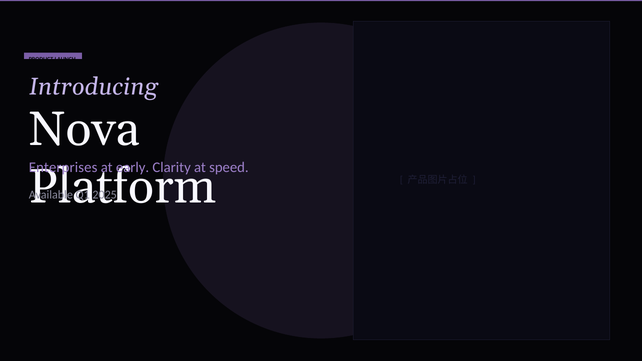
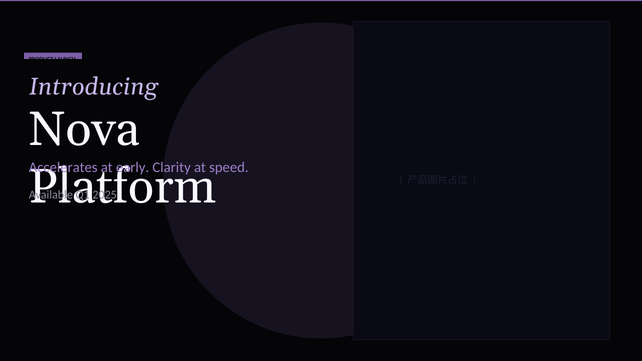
Enterprises: Enterprises -> Accelerates
